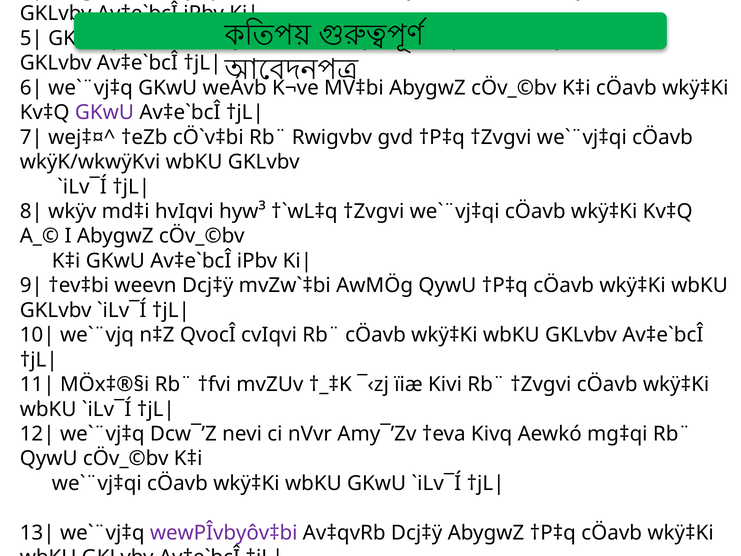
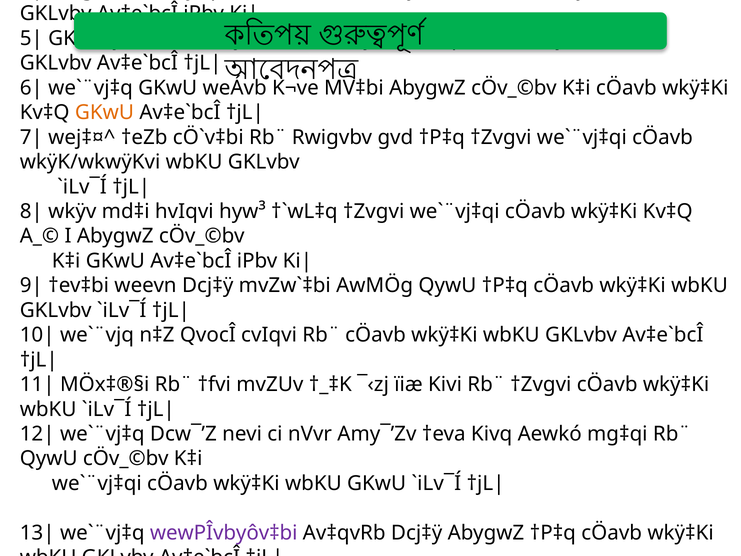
GKwU at (104, 113) colour: purple -> orange
